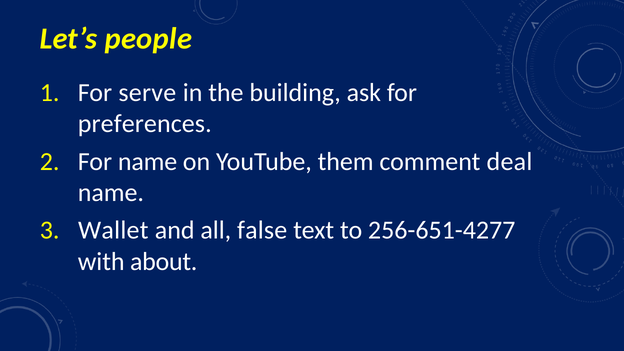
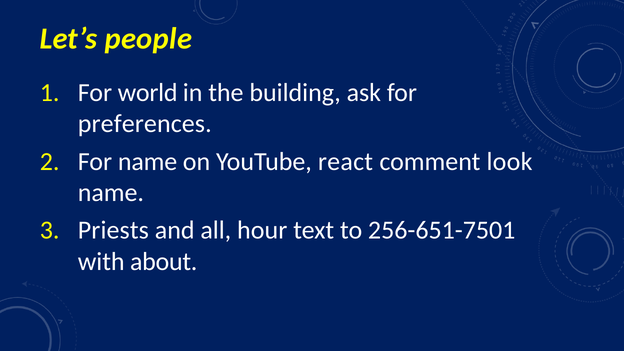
serve: serve -> world
them: them -> react
deal: deal -> look
Wallet: Wallet -> Priests
false: false -> hour
256-651-4277: 256-651-4277 -> 256-651-7501
